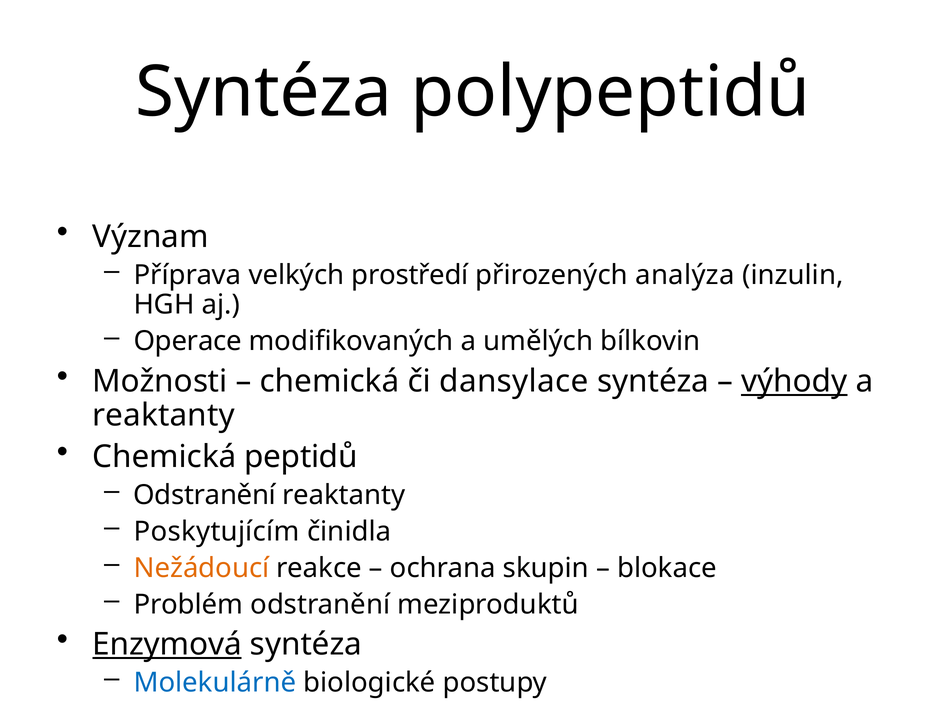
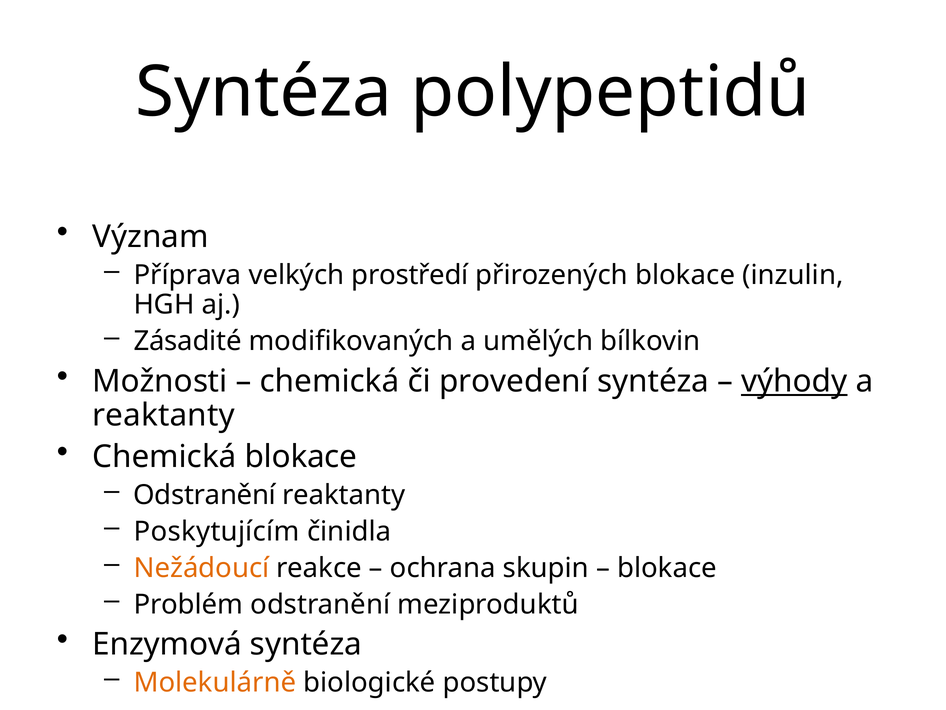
přirozených analýza: analýza -> blokace
Operace: Operace -> Zásadité
dansylace: dansylace -> provedení
Chemická peptidů: peptidů -> blokace
Enzymová underline: present -> none
Molekulárně colour: blue -> orange
